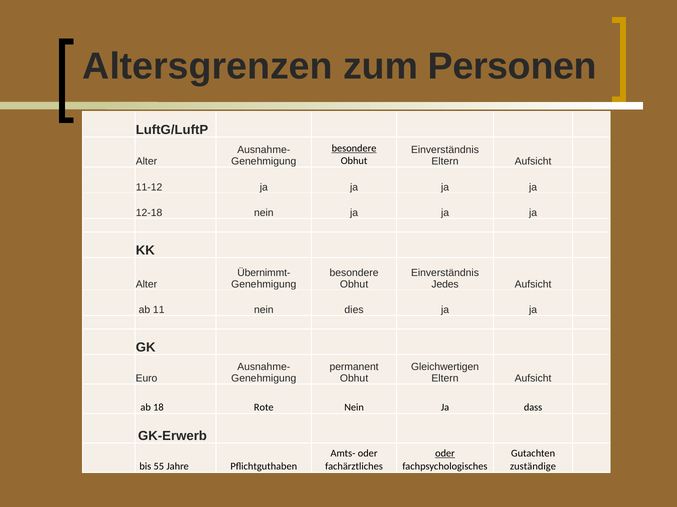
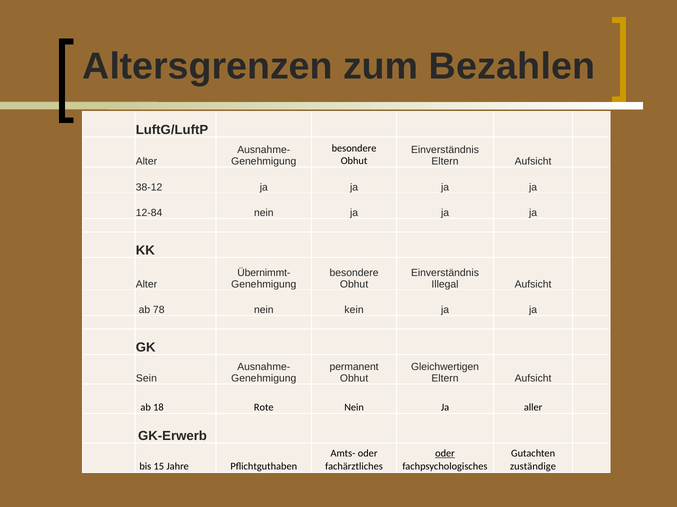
Personen: Personen -> Bezahlen
besondere at (354, 148) underline: present -> none
11-12: 11-12 -> 38-12
12-18: 12-18 -> 12-84
Jedes: Jedes -> Illegal
11: 11 -> 78
dies: dies -> kein
Euro: Euro -> Sein
dass: dass -> aller
55: 55 -> 15
